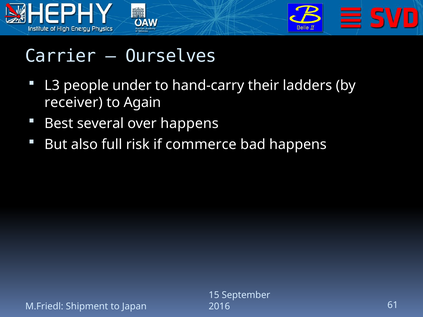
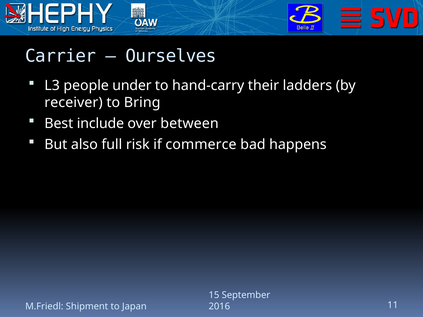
Again: Again -> Bring
several: several -> include
over happens: happens -> between
61: 61 -> 11
